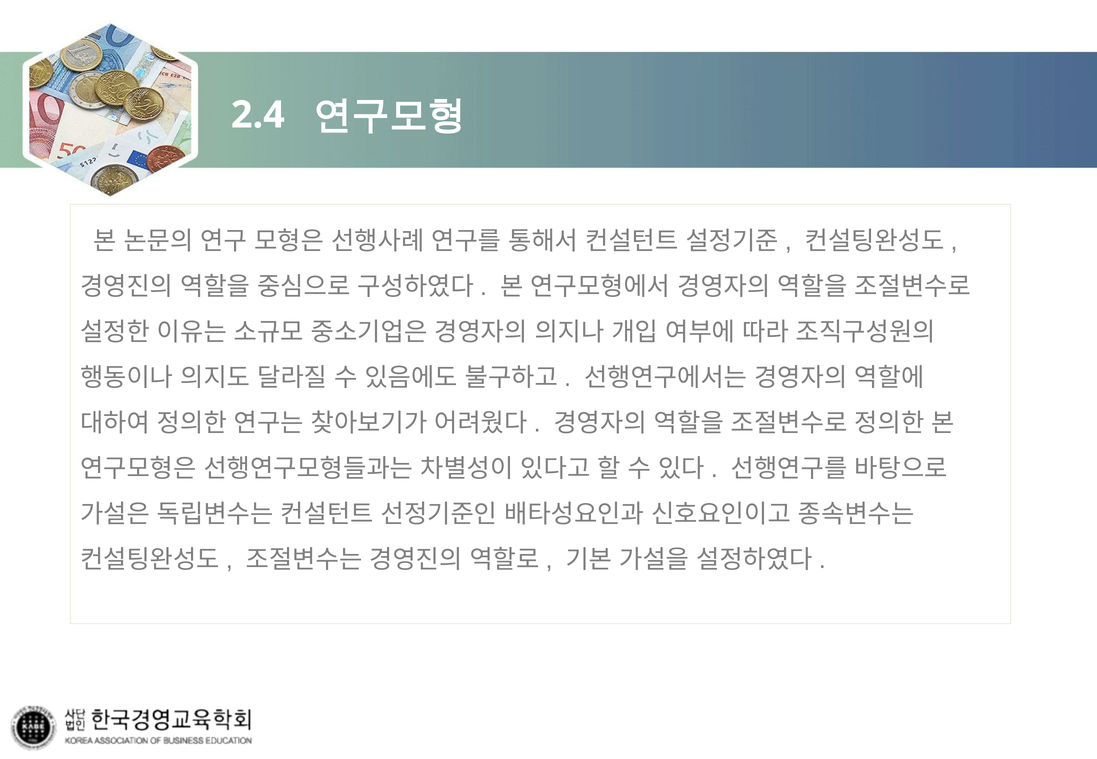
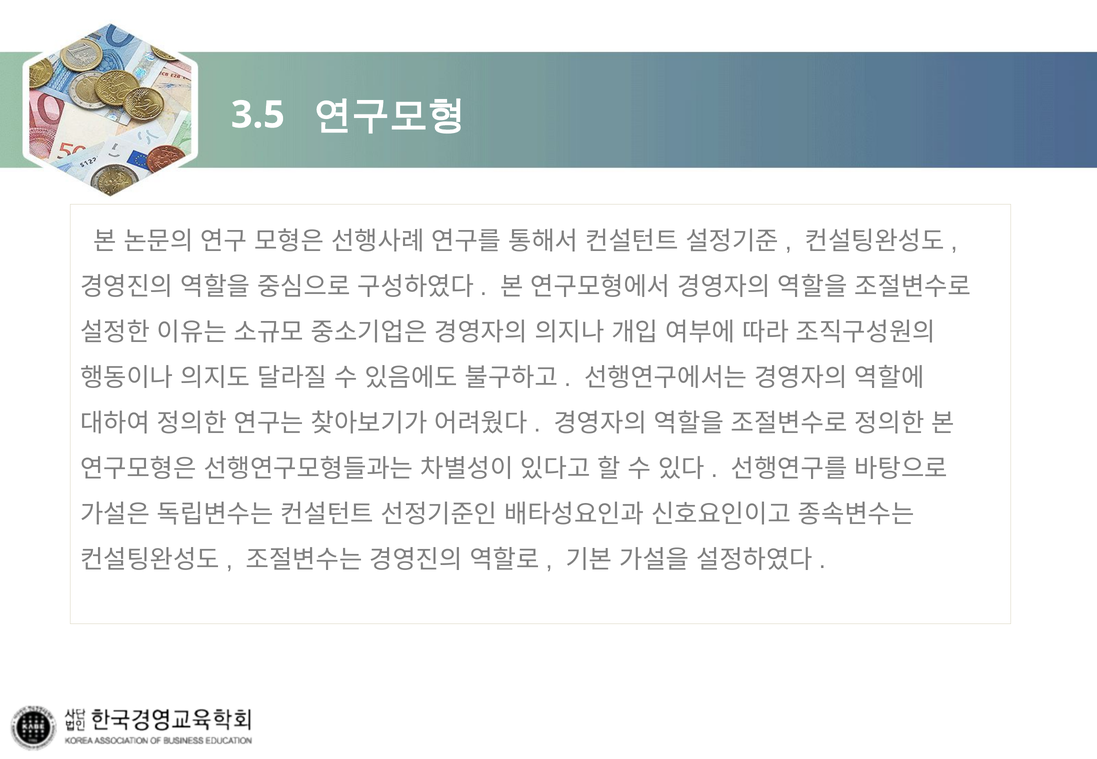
2.4: 2.4 -> 3.5
